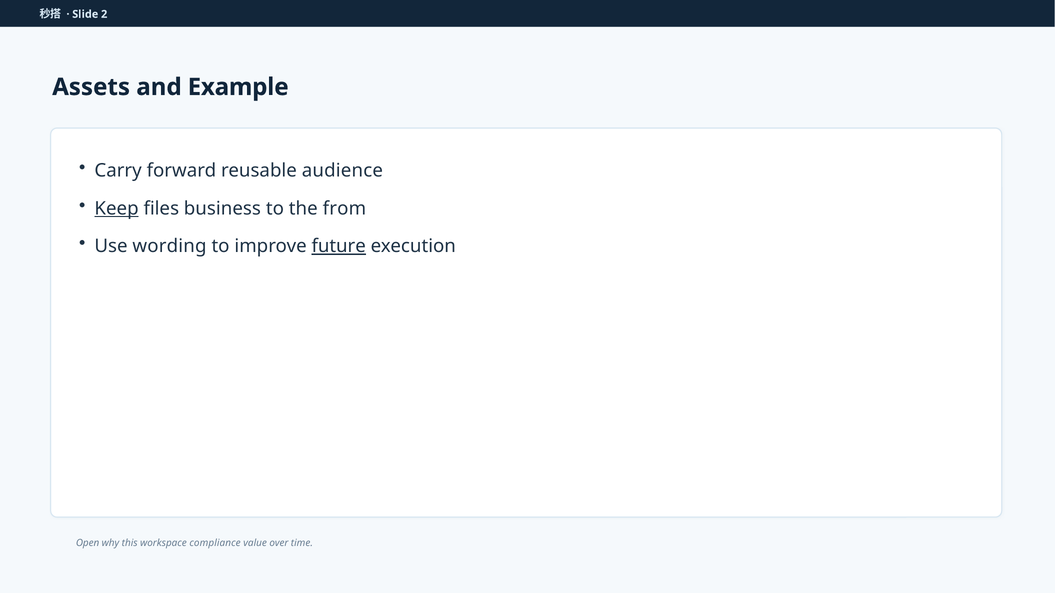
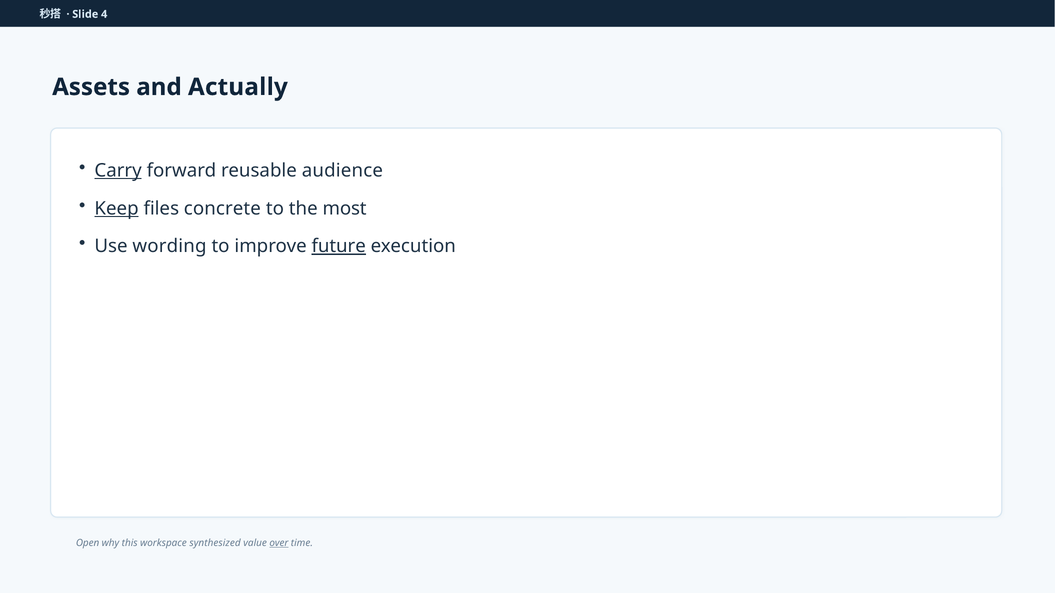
2: 2 -> 4
Example: Example -> Actually
Carry underline: none -> present
business: business -> concrete
from: from -> most
compliance: compliance -> synthesized
over underline: none -> present
